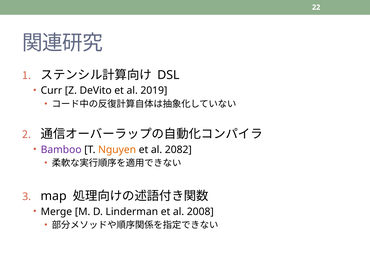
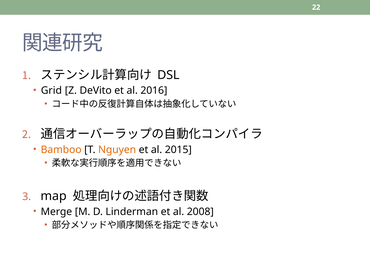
Curr: Curr -> Grid
2019: 2019 -> 2016
Bamboo colour: purple -> orange
2082: 2082 -> 2015
